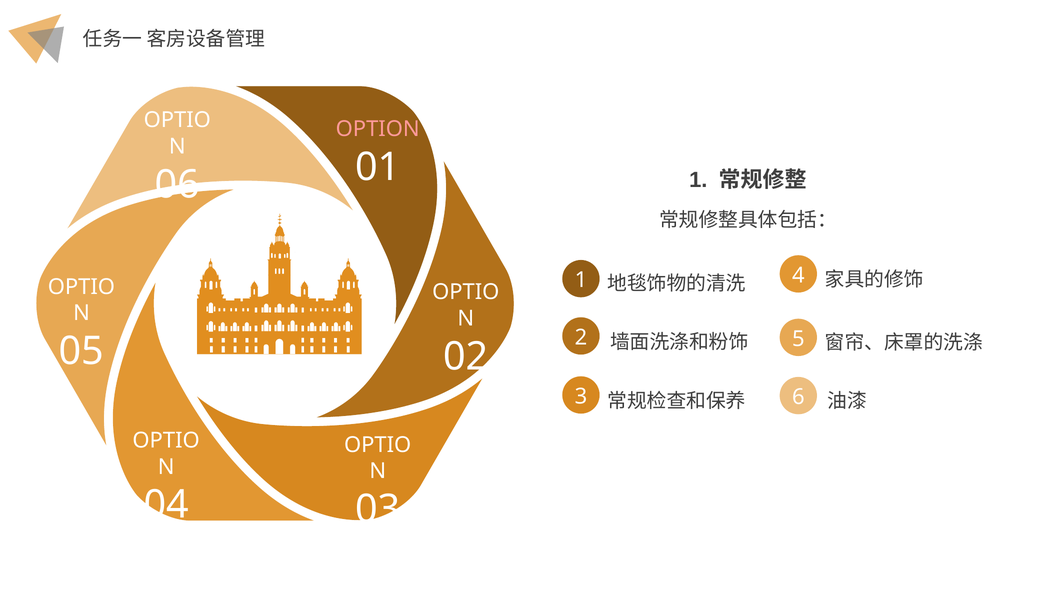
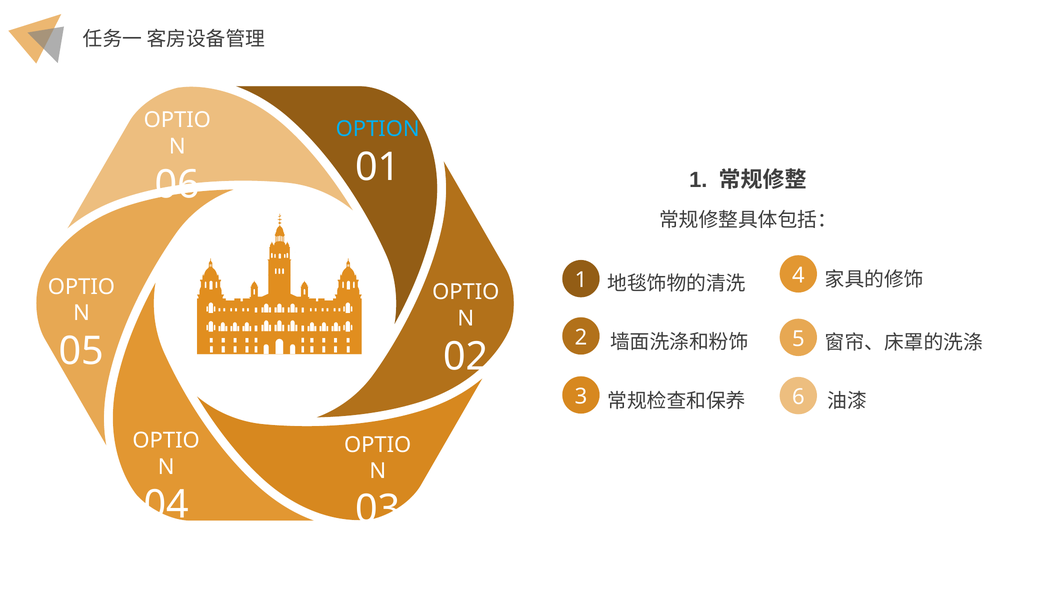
OPTION colour: pink -> light blue
